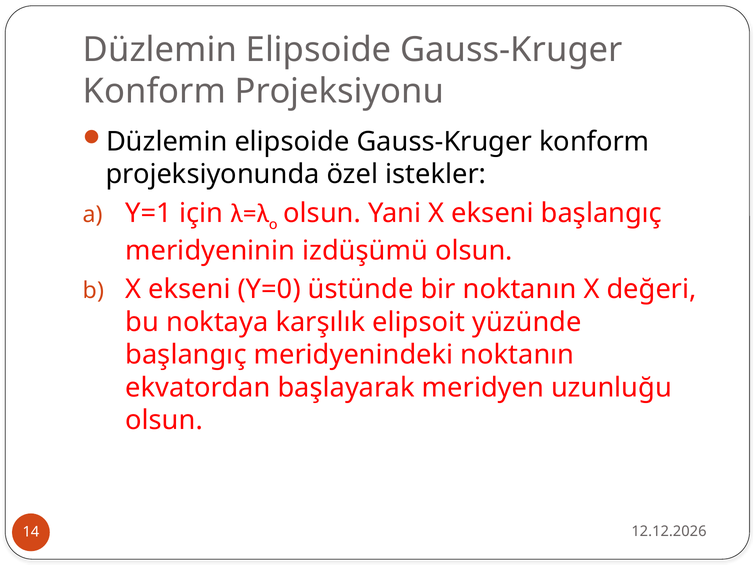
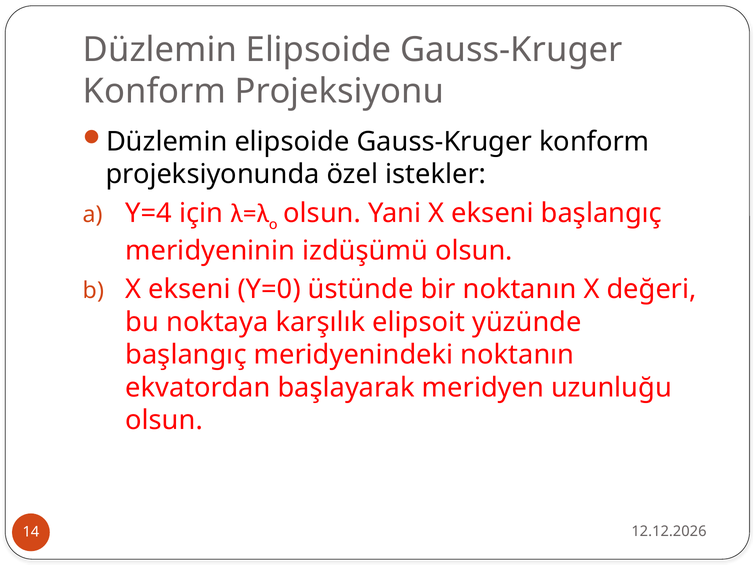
Y=1: Y=1 -> Y=4
